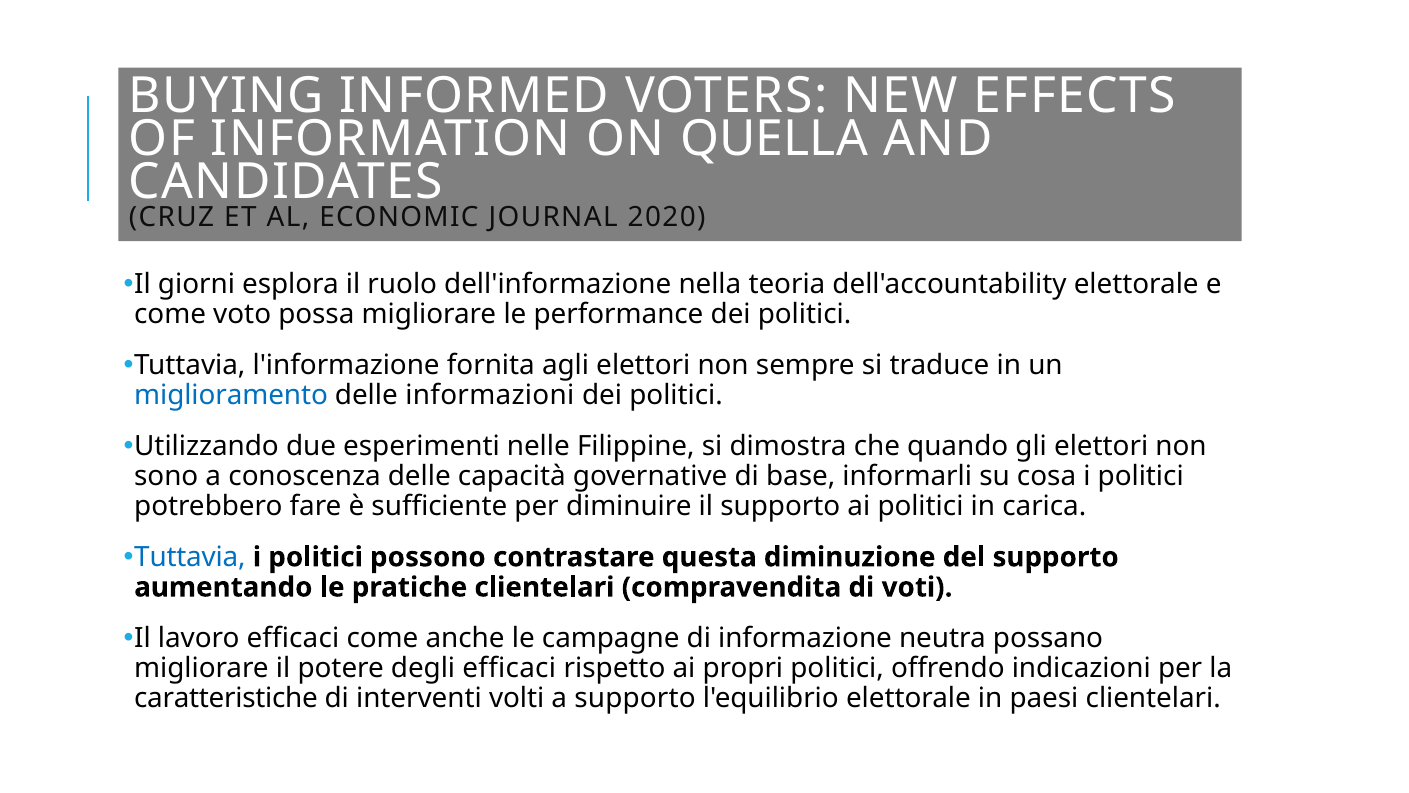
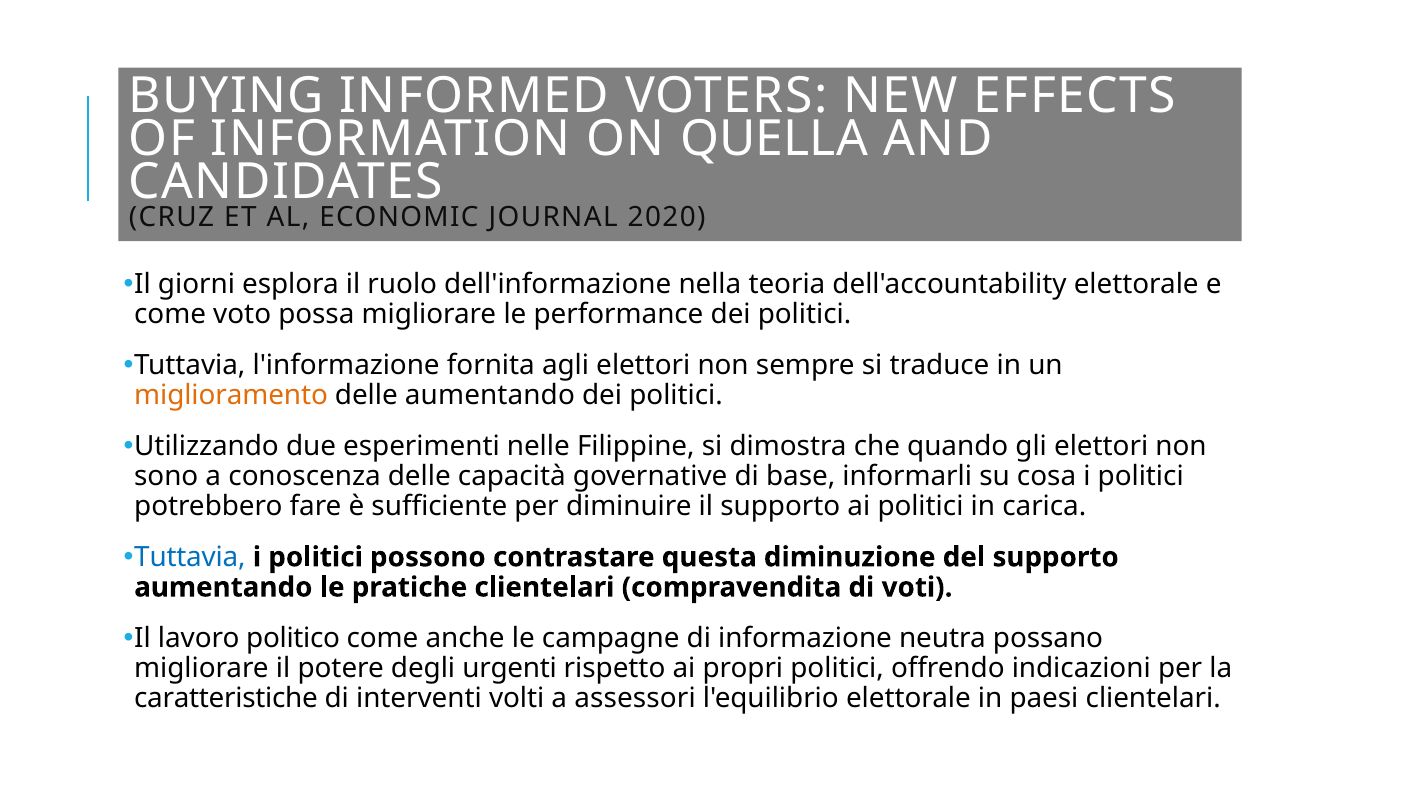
miglioramento colour: blue -> orange
delle informazioni: informazioni -> aumentando
lavoro efficaci: efficaci -> politico
degli efficaci: efficaci -> urgenti
a supporto: supporto -> assessori
